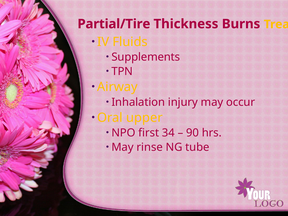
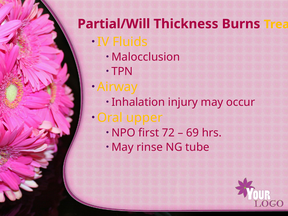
Partial/Tire: Partial/Tire -> Partial/Will
Supplements: Supplements -> Malocclusion
34: 34 -> 72
90: 90 -> 69
